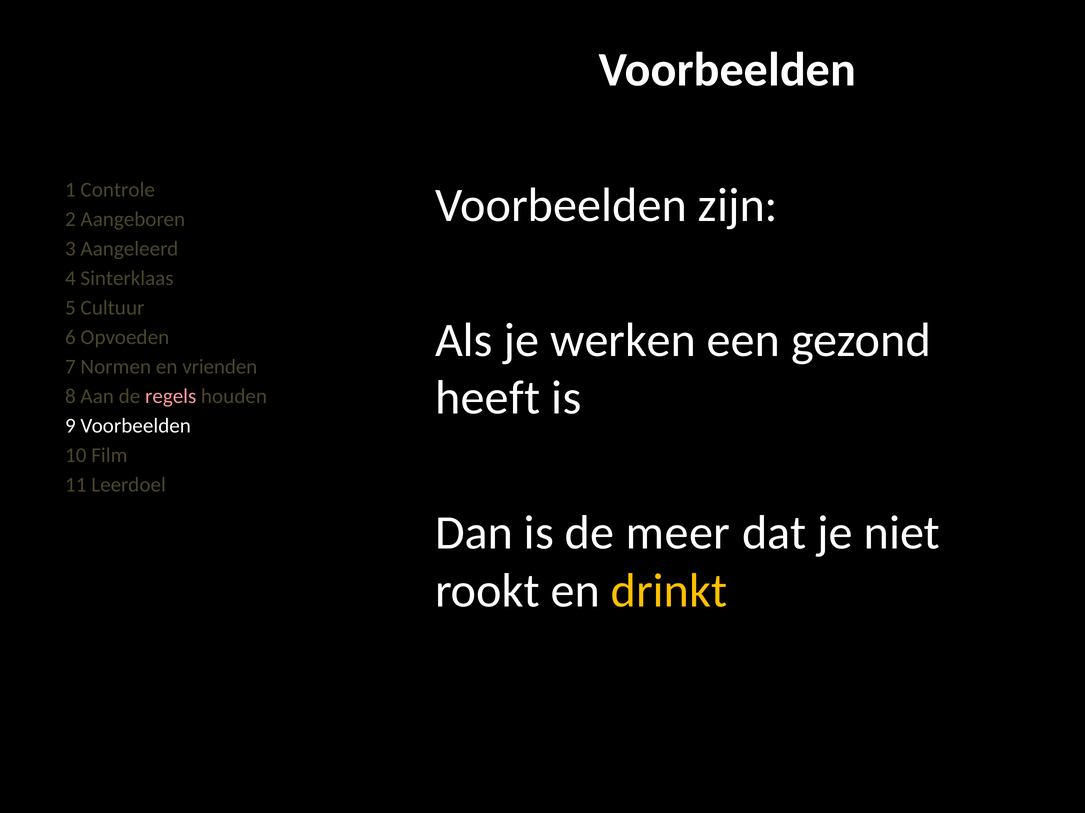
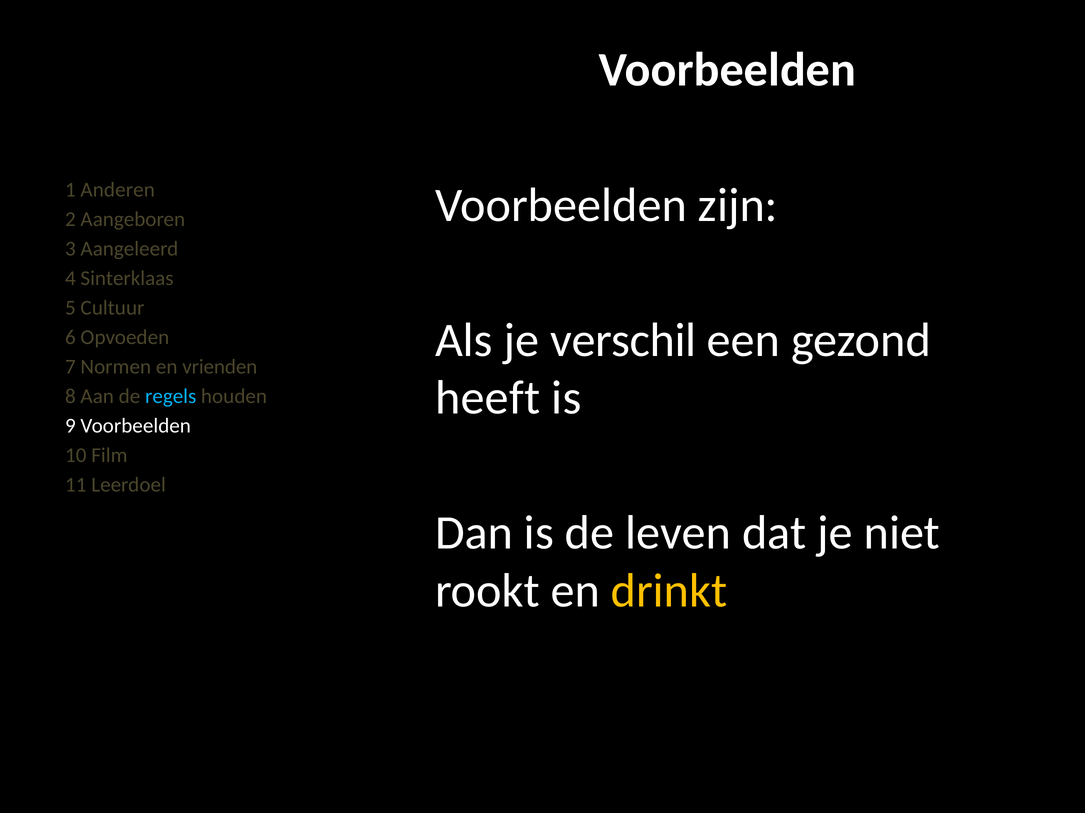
Controle: Controle -> Anderen
werken: werken -> verschil
regels colour: pink -> light blue
meer: meer -> leven
